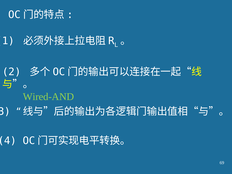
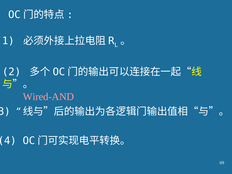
Wired-AND colour: light green -> pink
